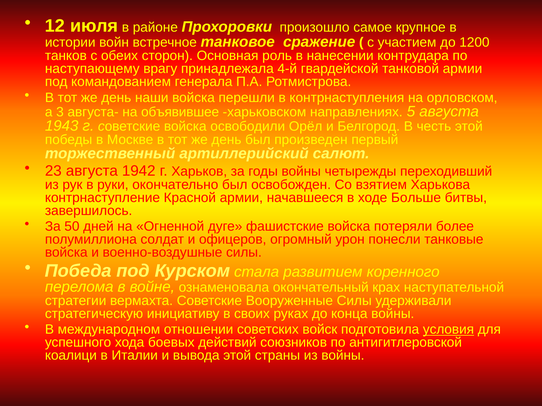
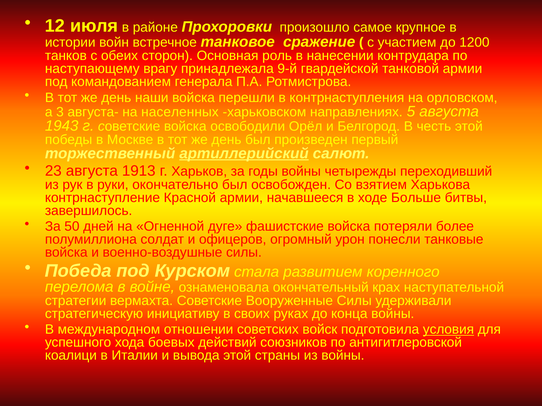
4-й: 4-й -> 9-й
объявившее: объявившее -> населенных
артиллерийский underline: none -> present
1942: 1942 -> 1913
